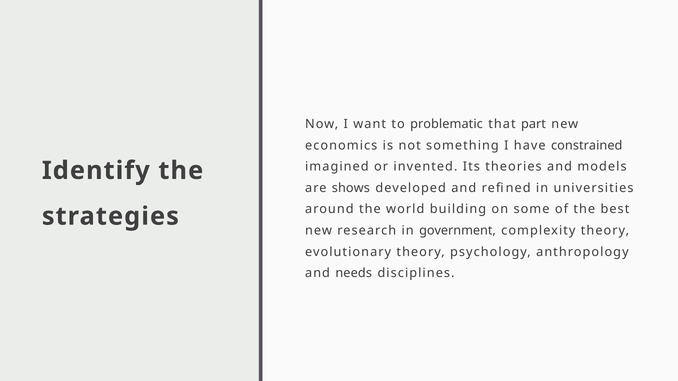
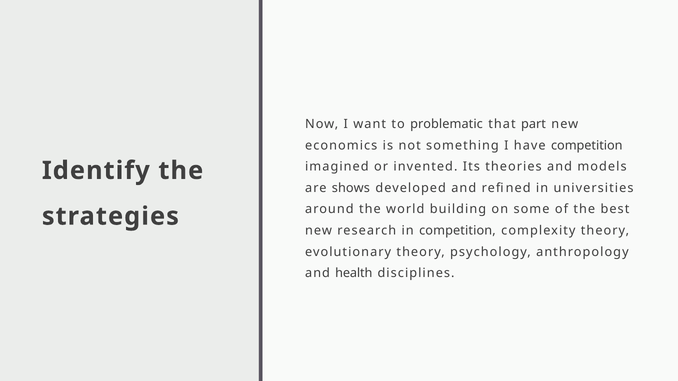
have constrained: constrained -> competition
in government: government -> competition
needs: needs -> health
